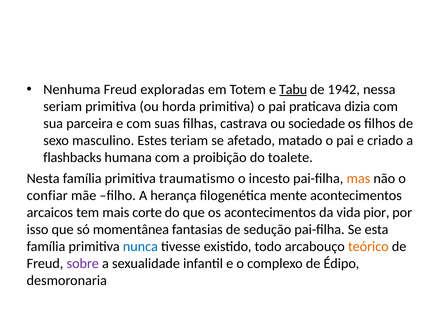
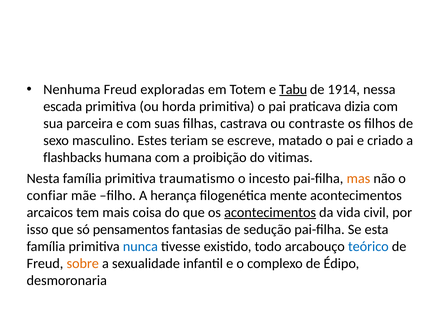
1942: 1942 -> 1914
seriam: seriam -> escada
sociedade: sociedade -> contraste
afetado: afetado -> escreve
toalete: toalete -> vitimas
corte: corte -> coisa
acontecimentos at (270, 212) underline: none -> present
pior: pior -> civil
momentânea: momentânea -> pensamentos
teórico colour: orange -> blue
sobre colour: purple -> orange
